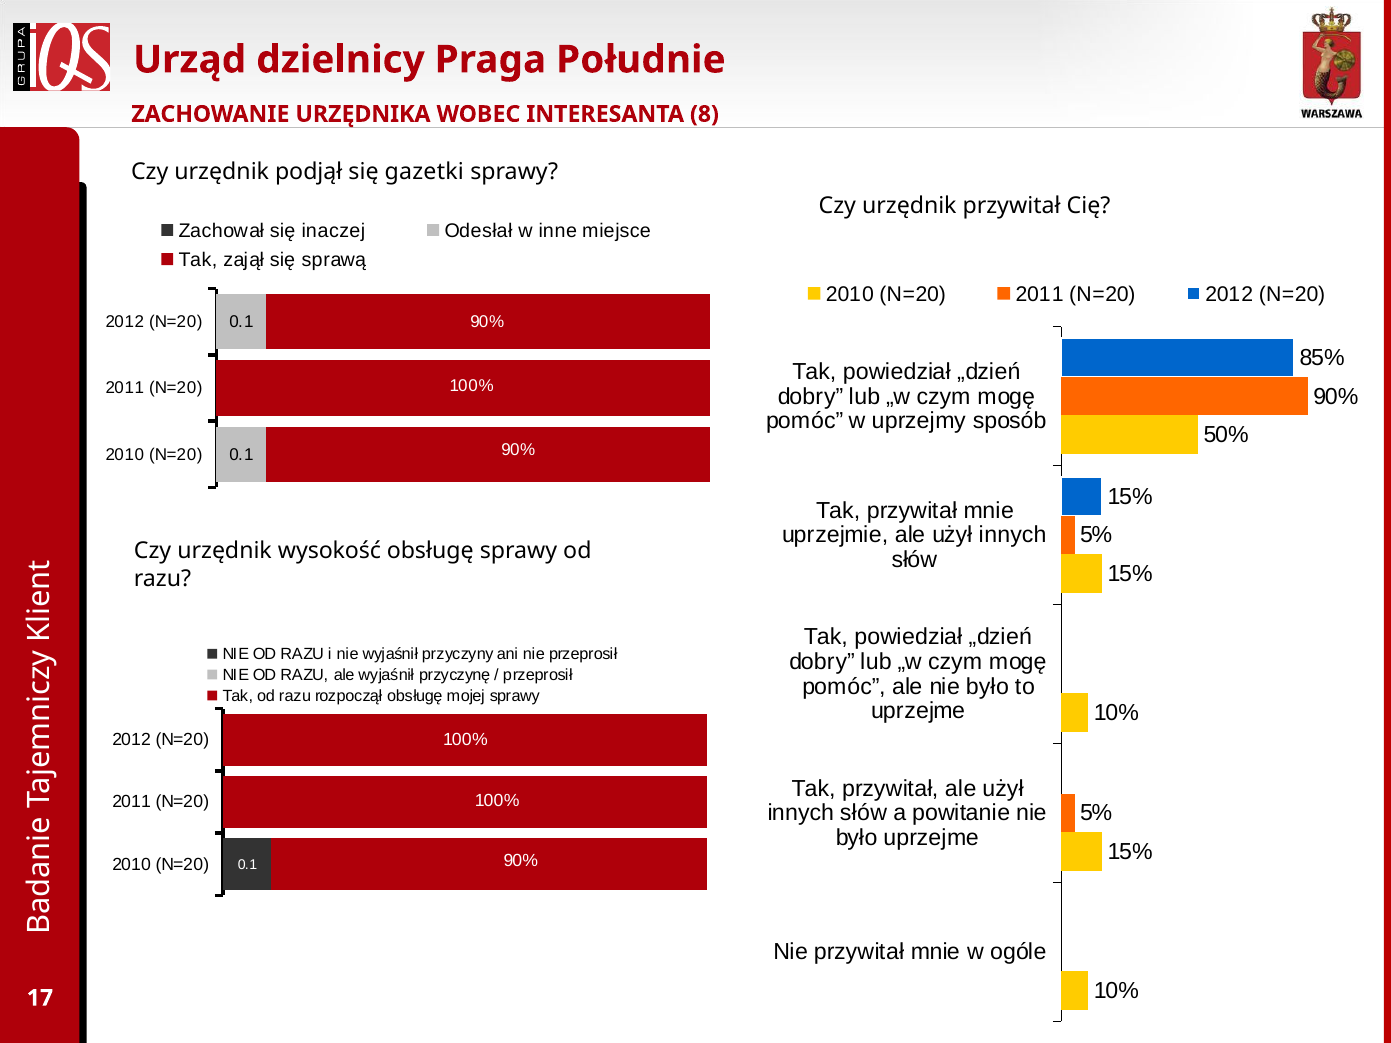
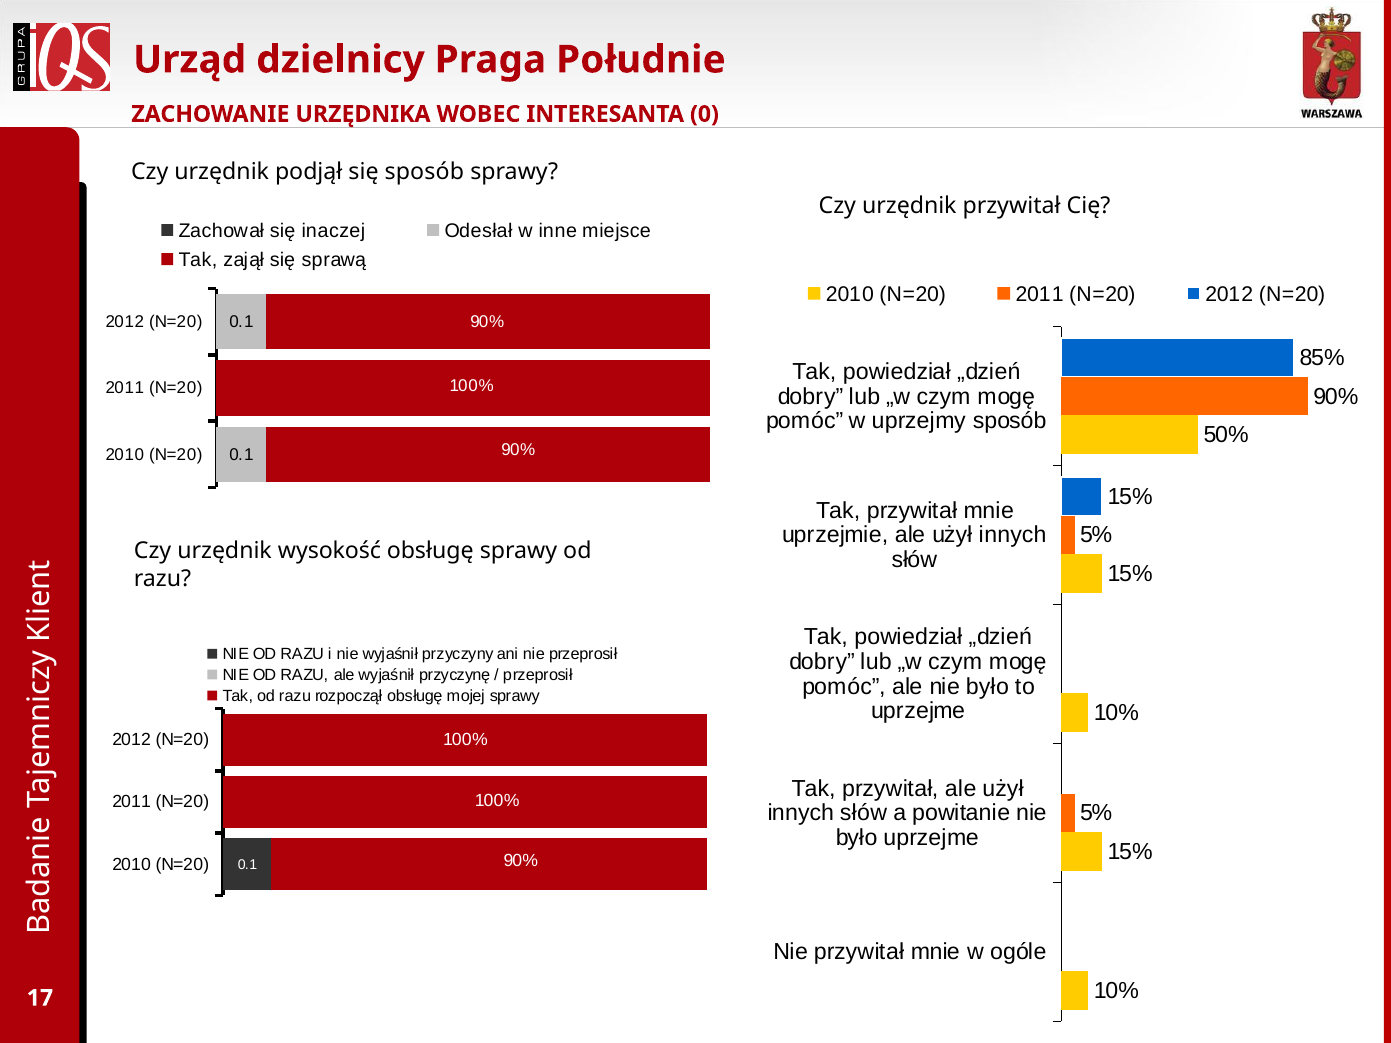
8: 8 -> 0
się gazetki: gazetki -> sposób
